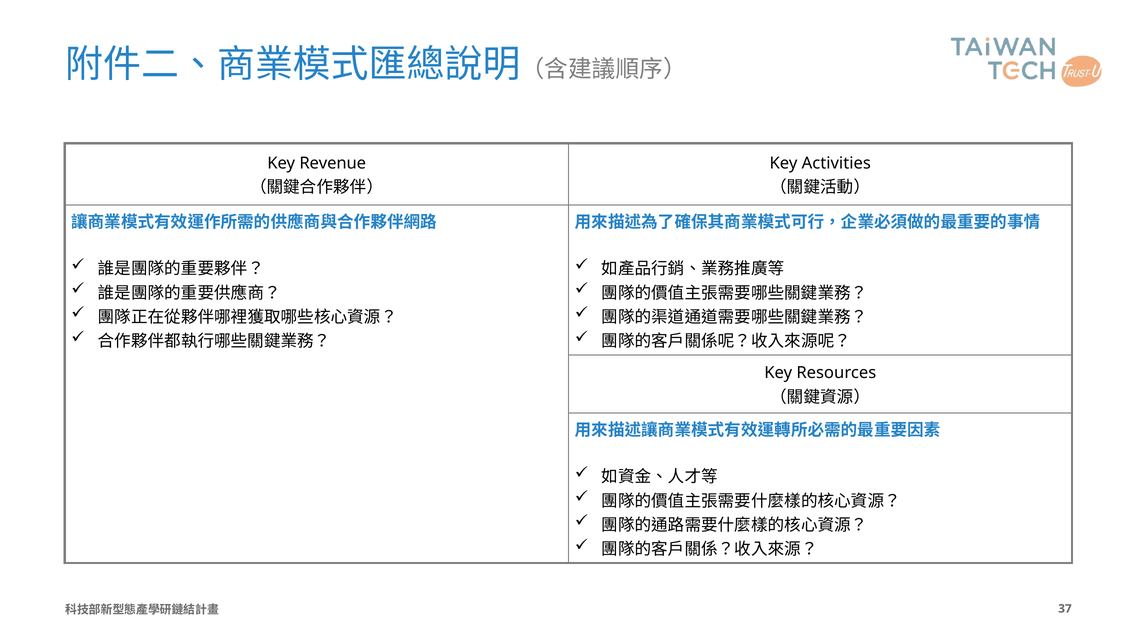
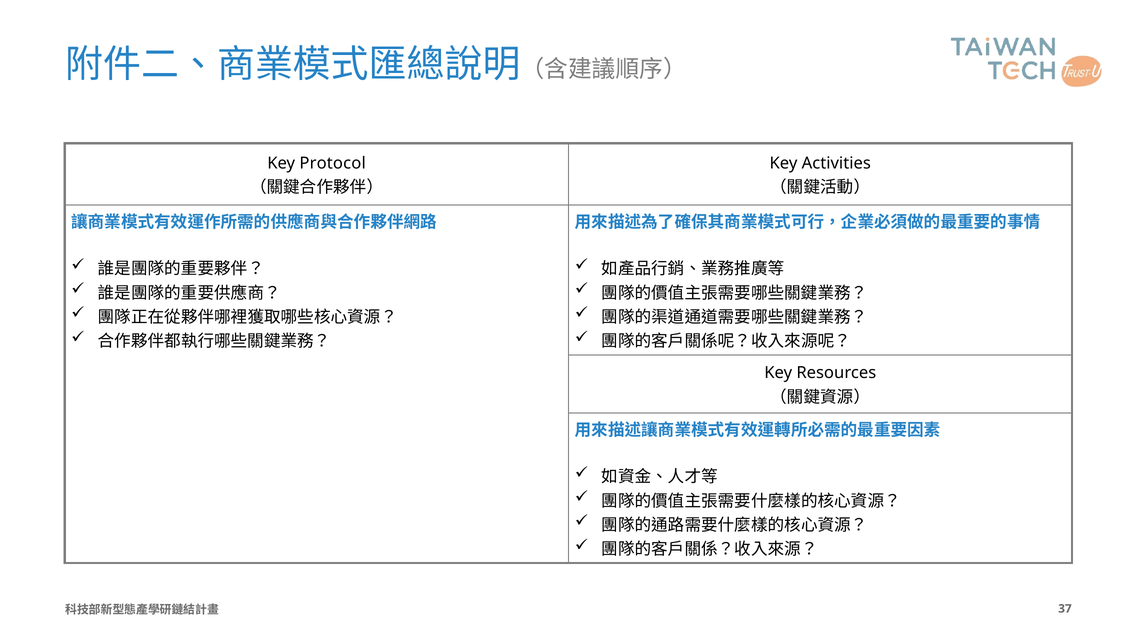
Revenue: Revenue -> Protocol
